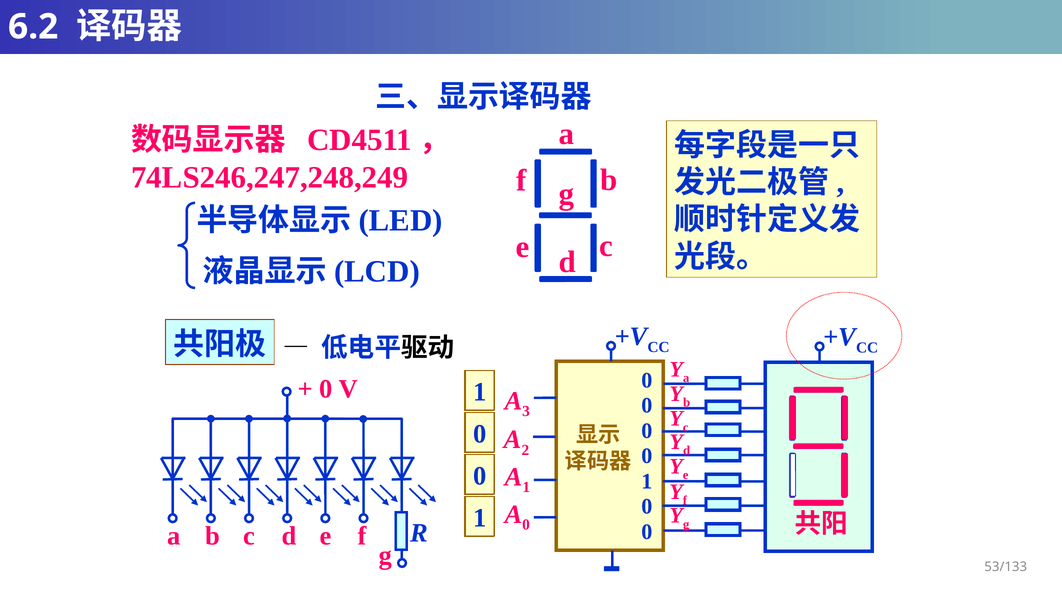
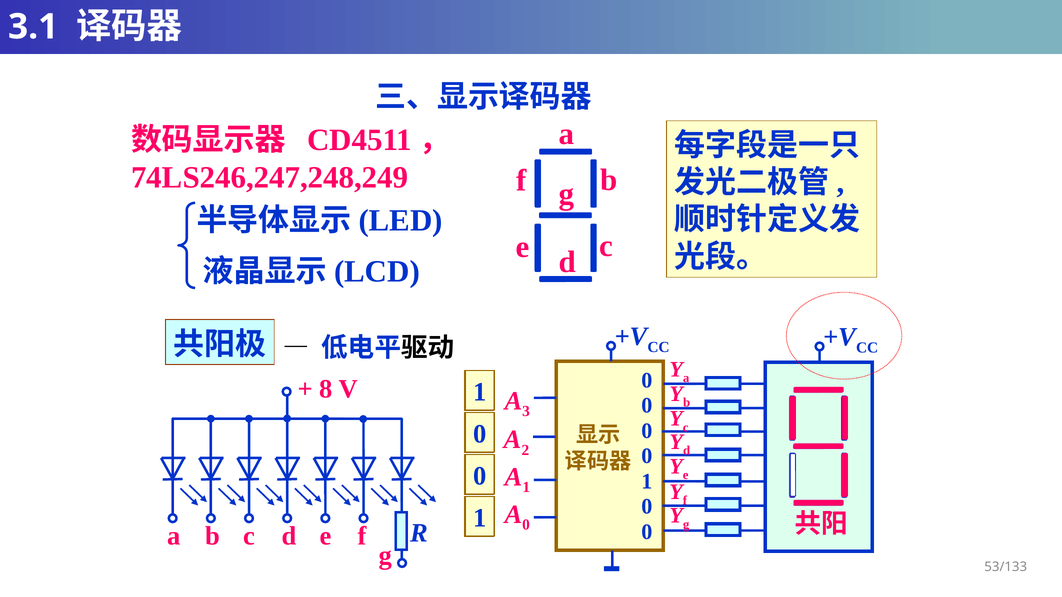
6.2: 6.2 -> 3.1
0 at (326, 389): 0 -> 8
